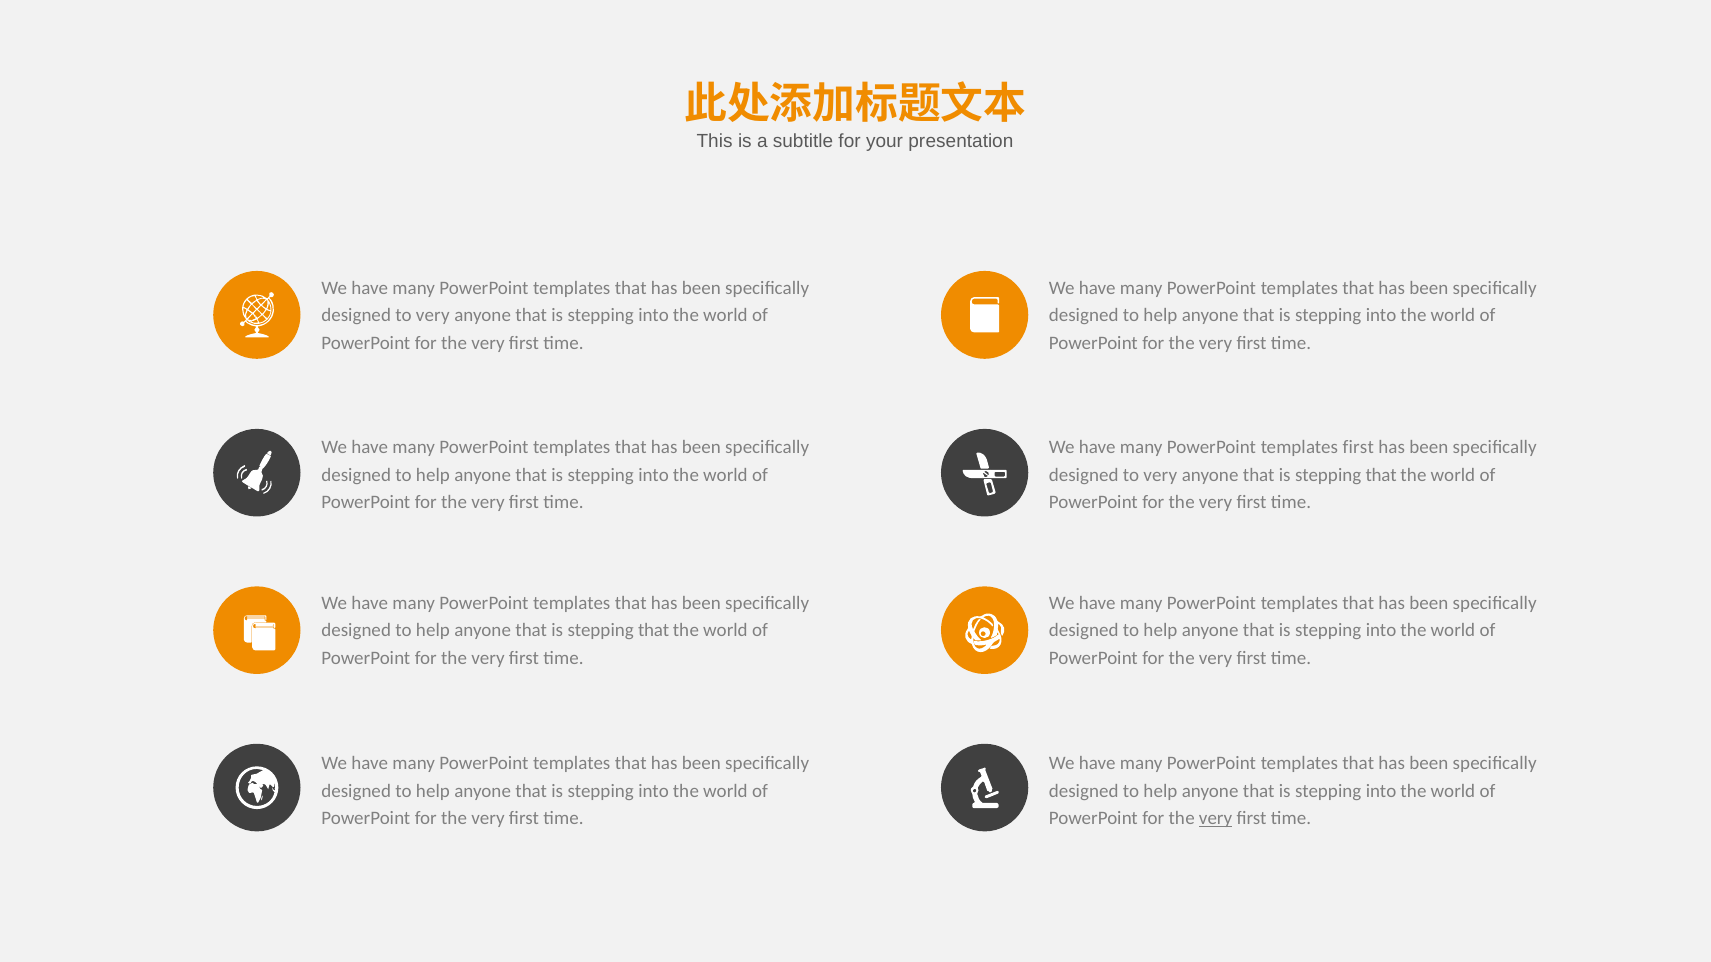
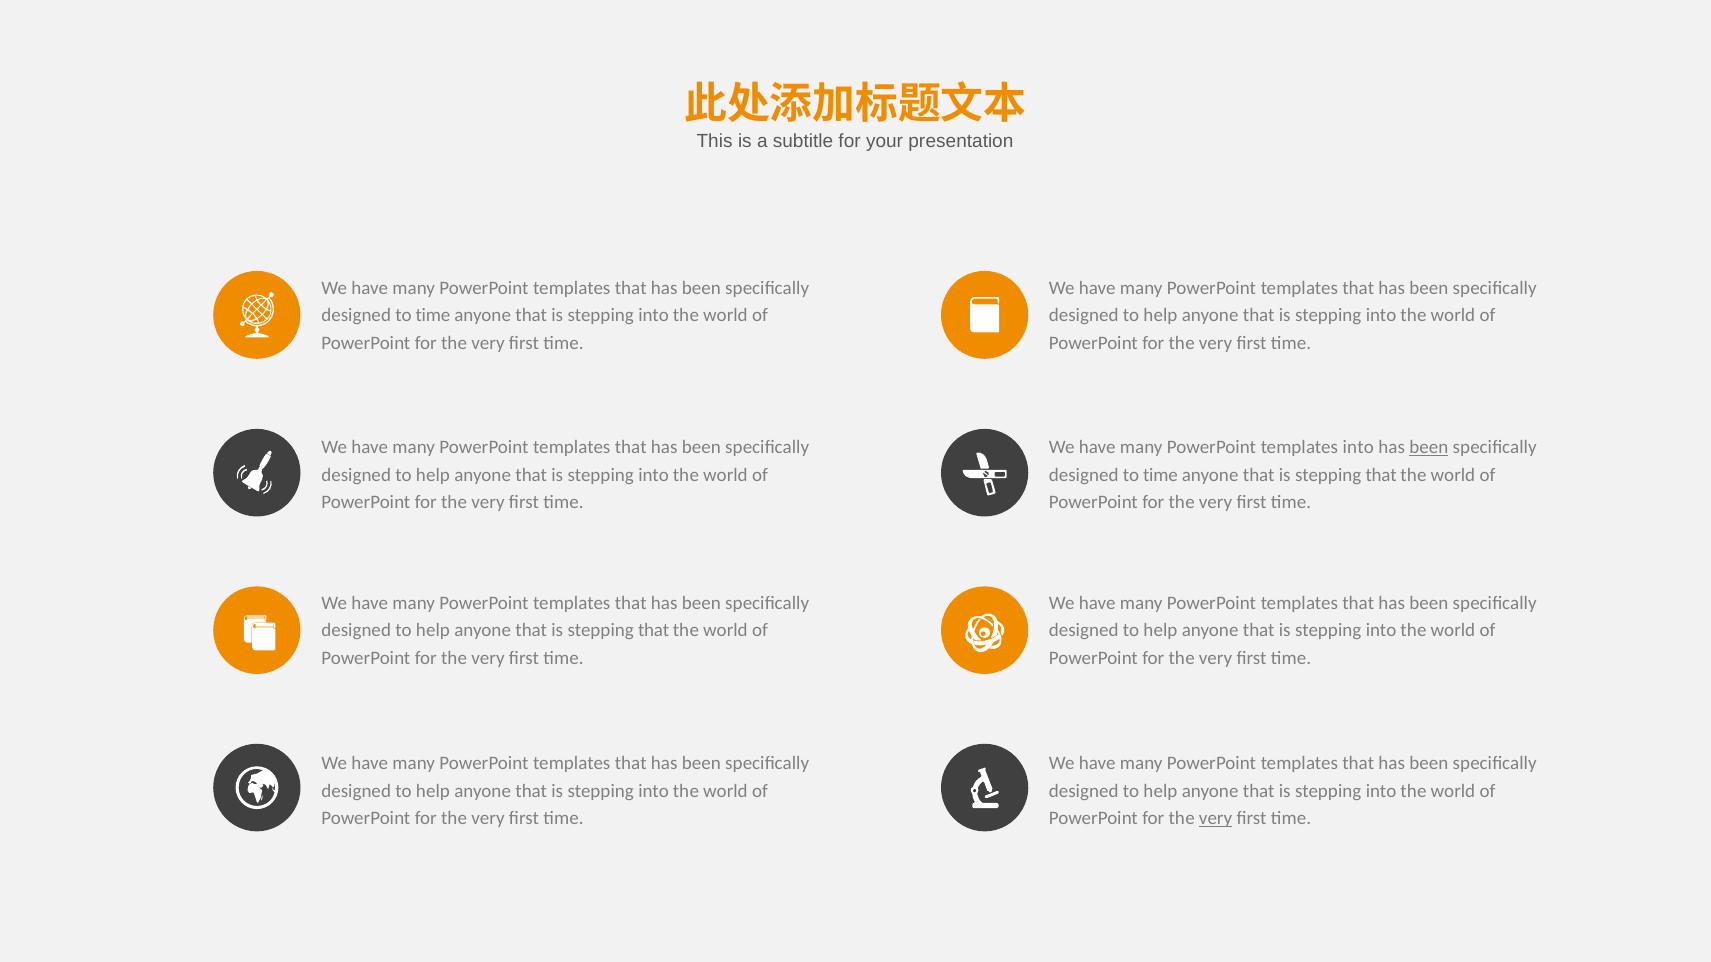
very at (433, 316): very -> time
templates first: first -> into
been at (1429, 448) underline: none -> present
very at (1160, 475): very -> time
